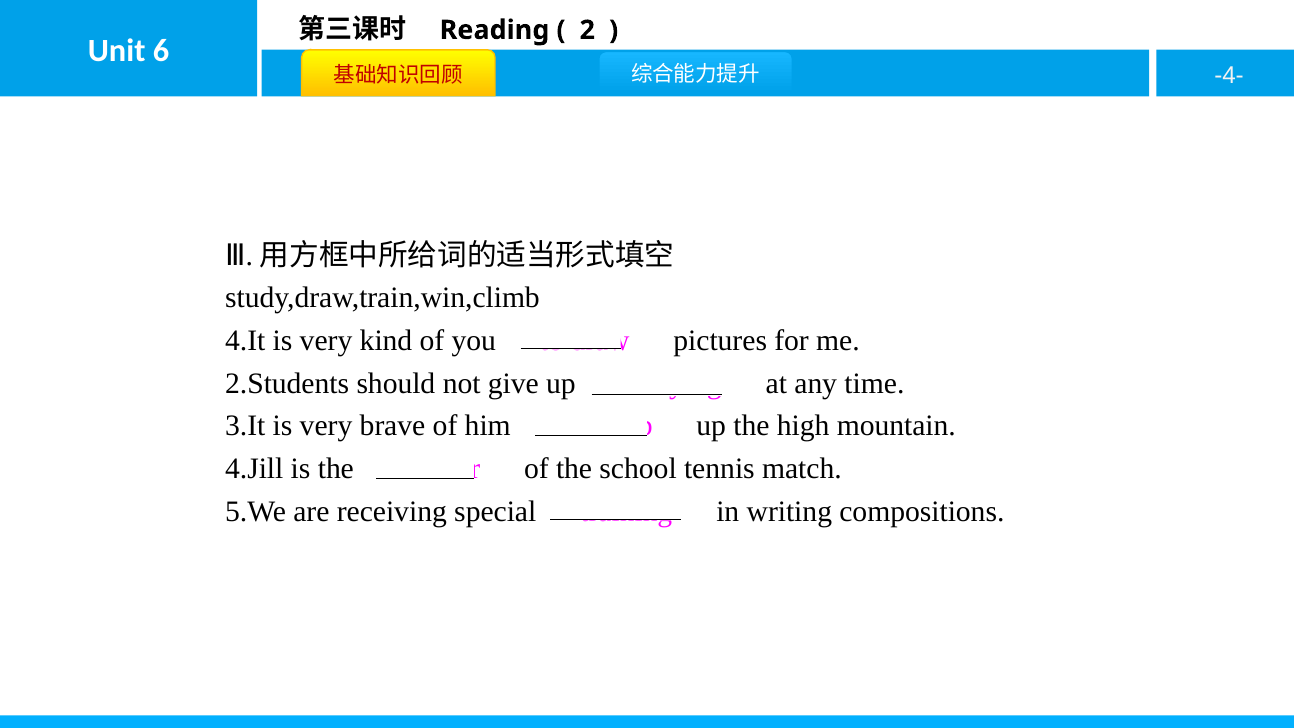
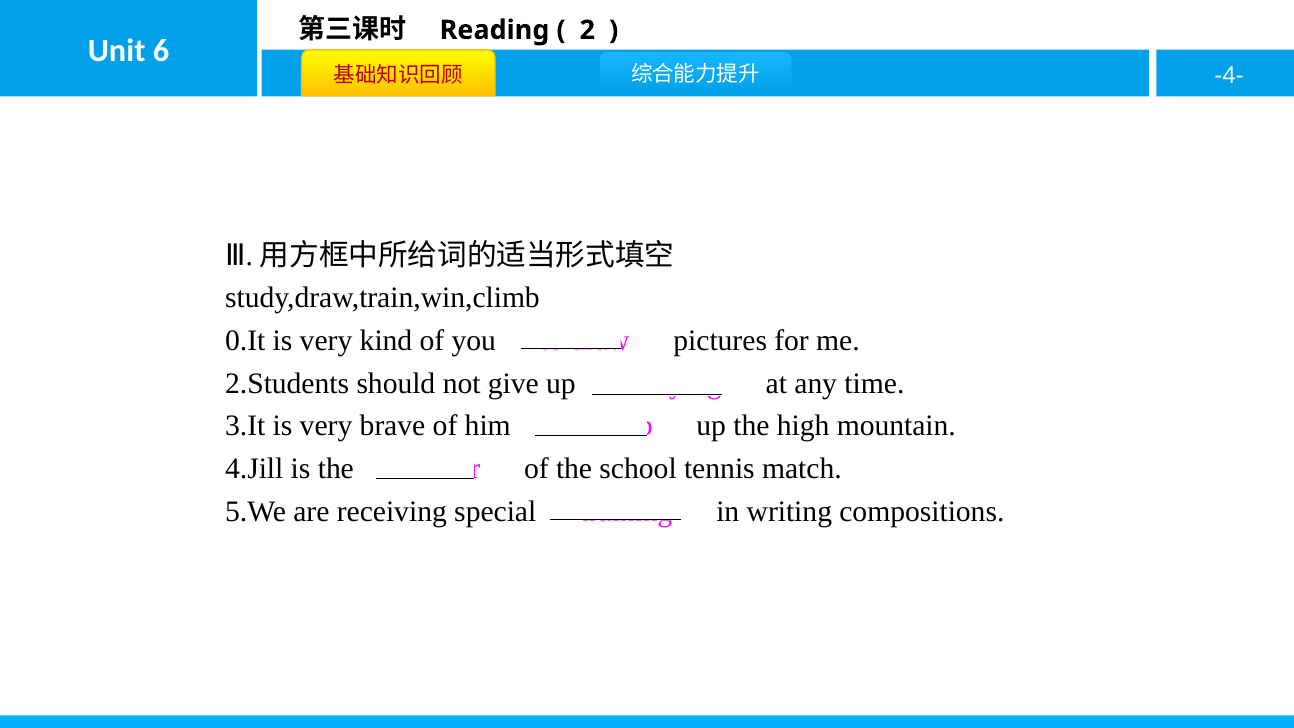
4.It: 4.It -> 0.It
